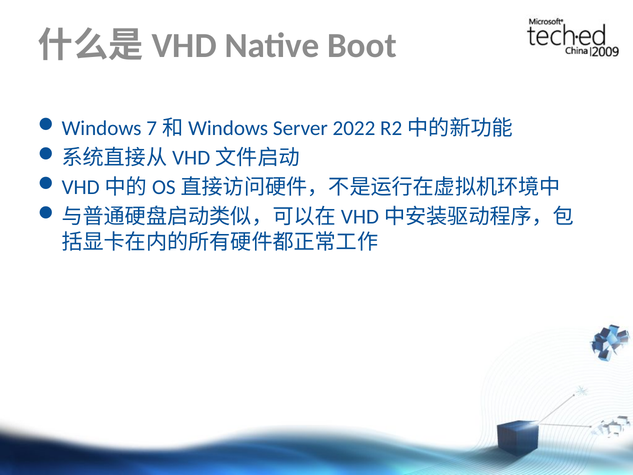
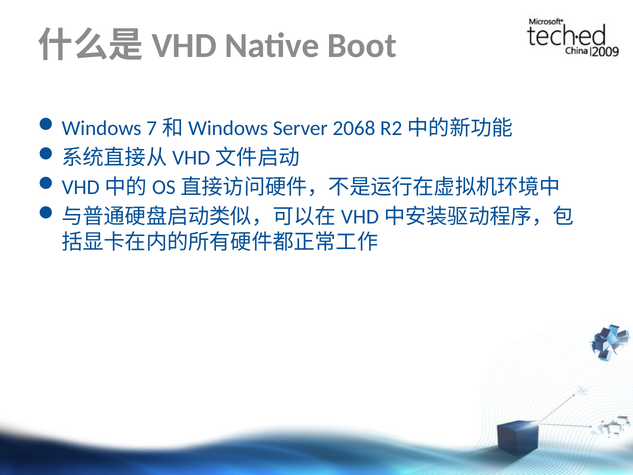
2022: 2022 -> 2068
